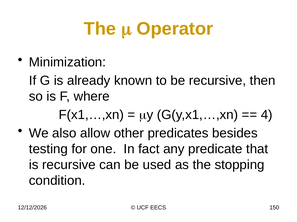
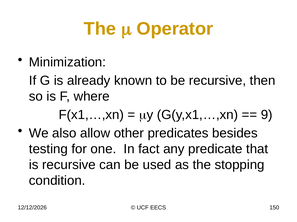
4: 4 -> 9
